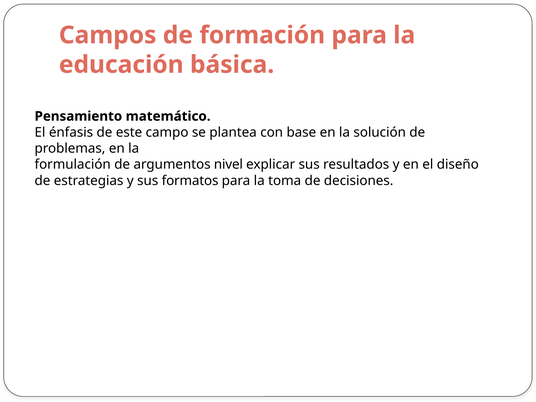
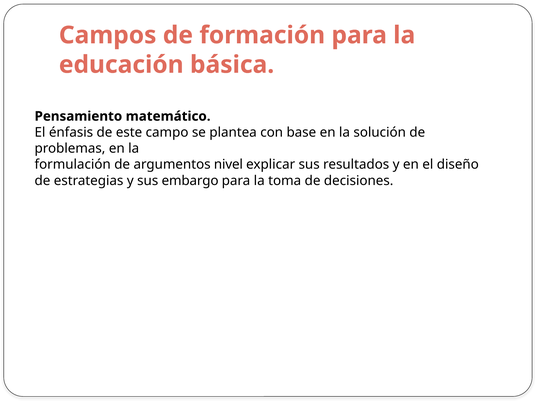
formatos: formatos -> embargo
